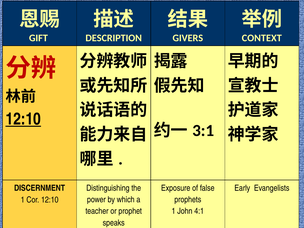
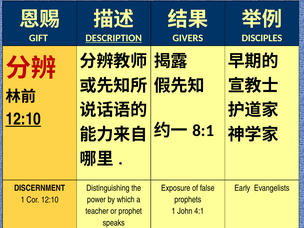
DESCRIPTION underline: none -> present
CONTEXT: CONTEXT -> DISCIPLES
3:1: 3:1 -> 8:1
